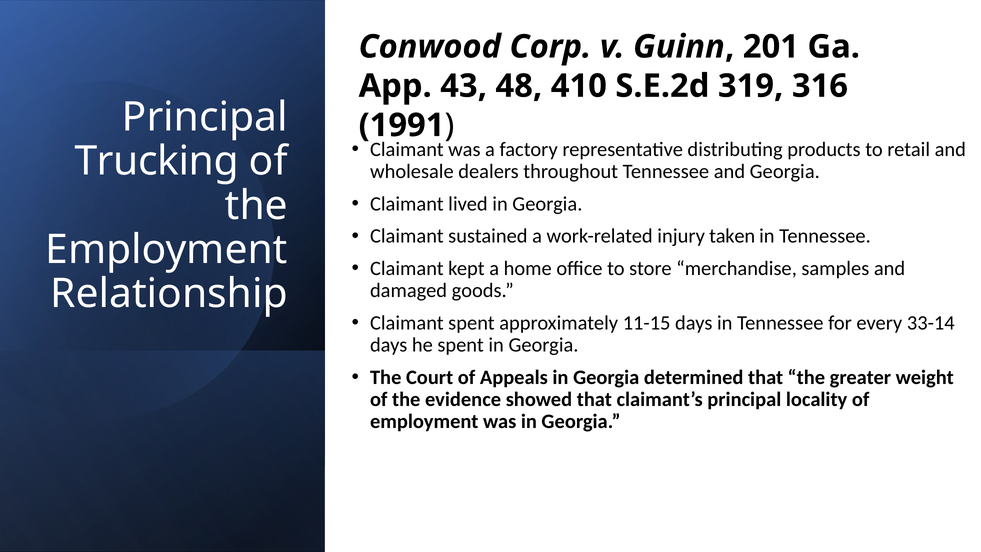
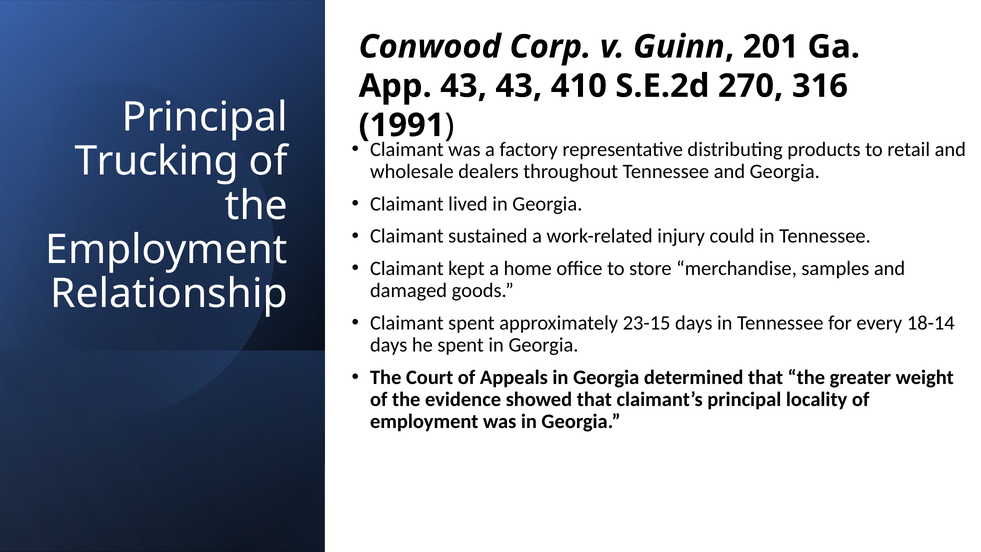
43 48: 48 -> 43
319: 319 -> 270
taken: taken -> could
11-15: 11-15 -> 23-15
33-14: 33-14 -> 18-14
